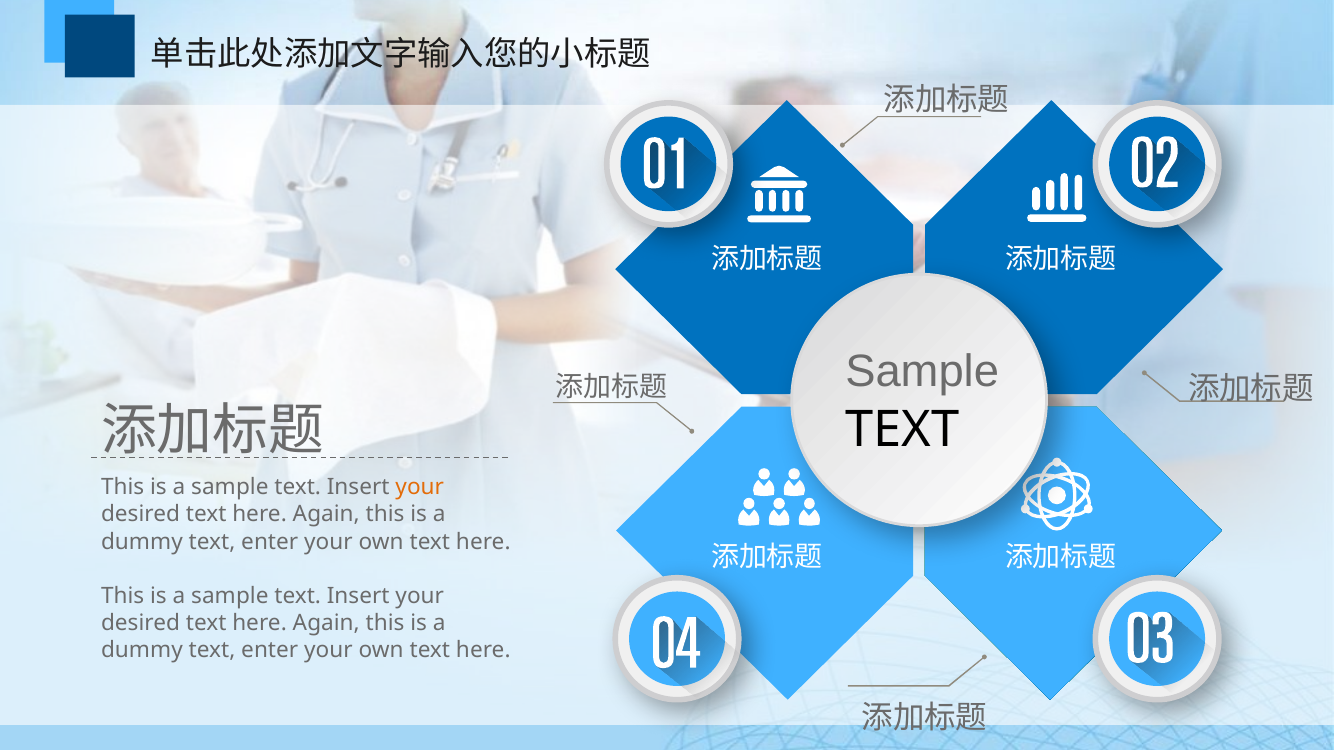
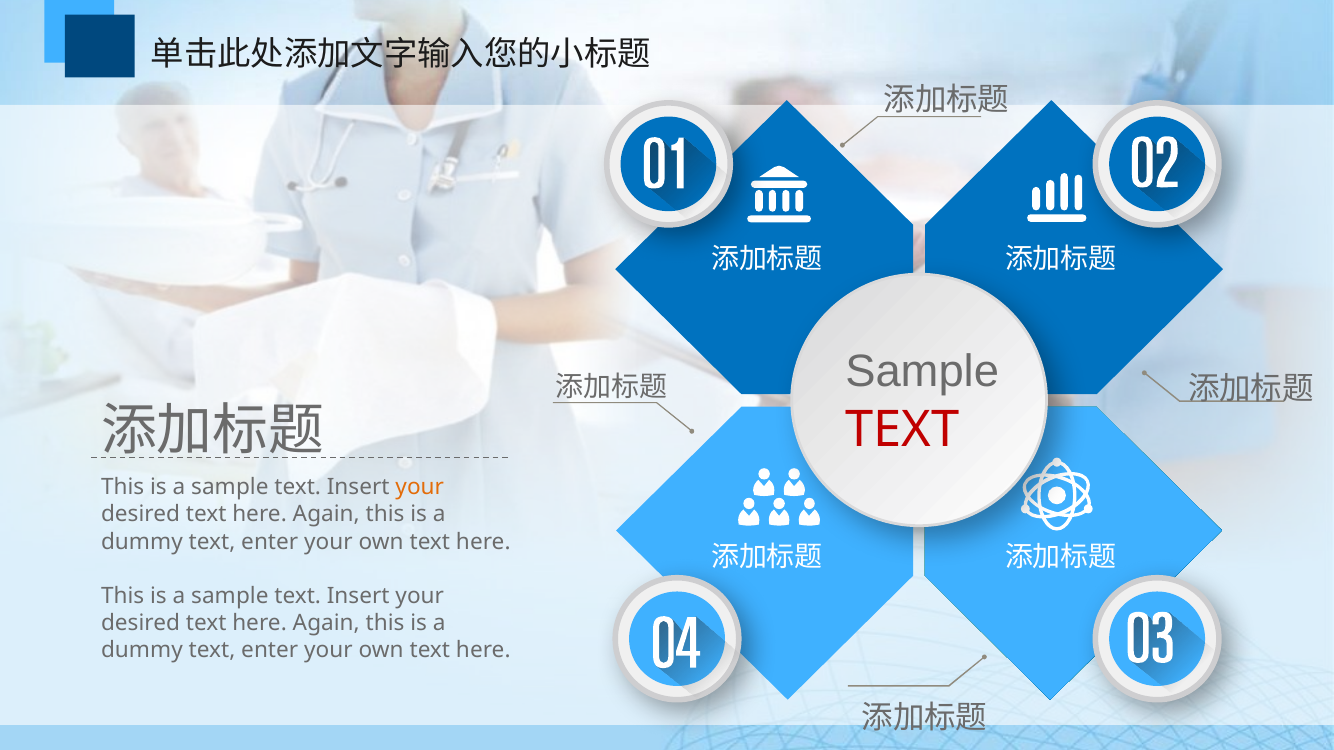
TEXT at (902, 430) colour: black -> red
